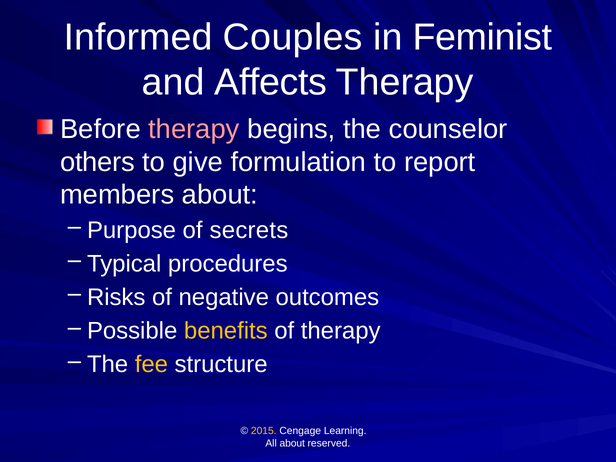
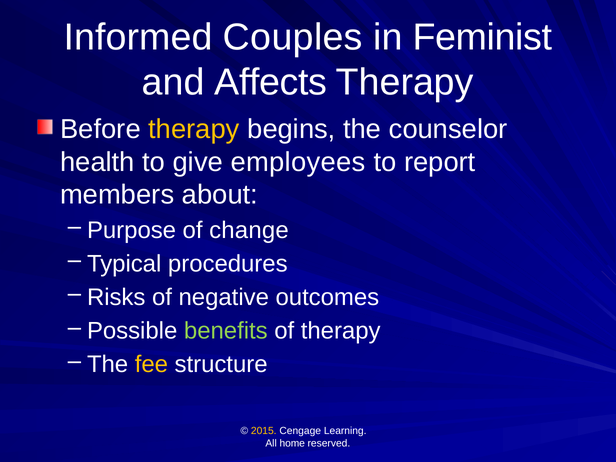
therapy at (194, 129) colour: pink -> yellow
others: others -> health
formulation: formulation -> employees
secrets: secrets -> change
benefits colour: yellow -> light green
All about: about -> home
